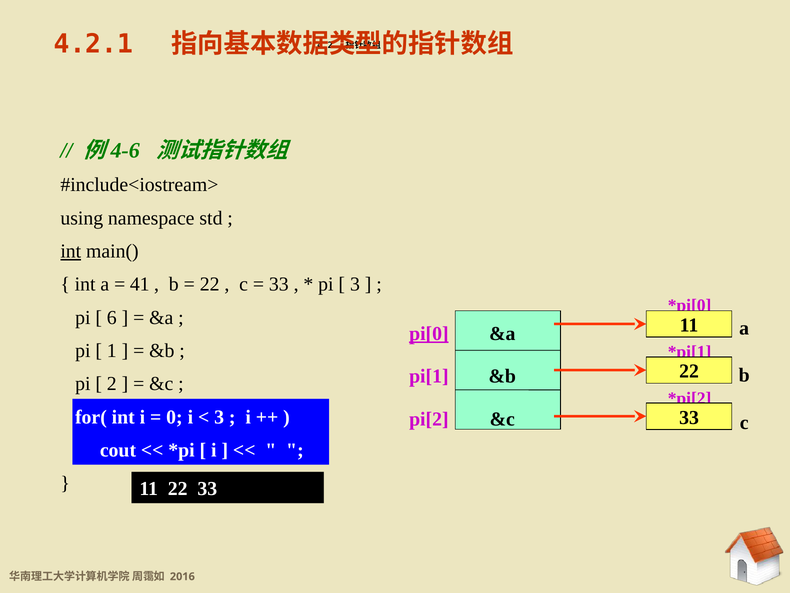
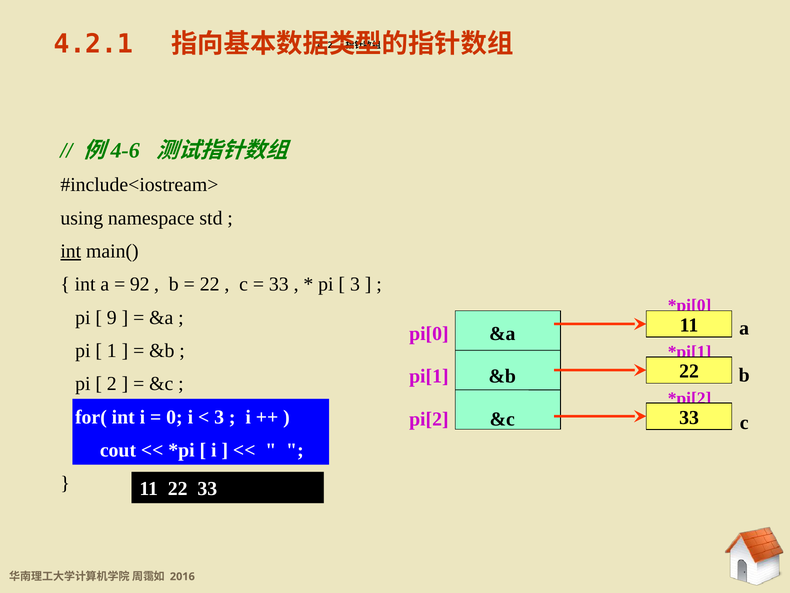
41: 41 -> 92
6: 6 -> 9
pi[0 underline: present -> none
